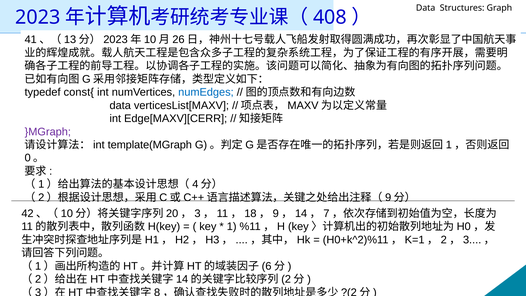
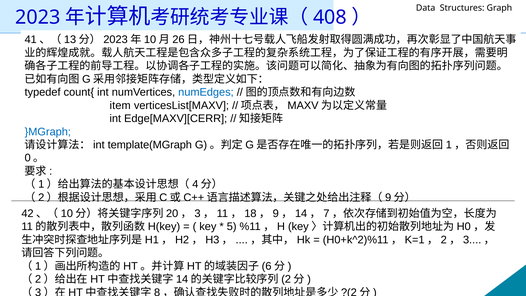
const{: const{ -> count{
data at (120, 105): data -> item
}MGraph colour: purple -> blue
1: 1 -> 5
